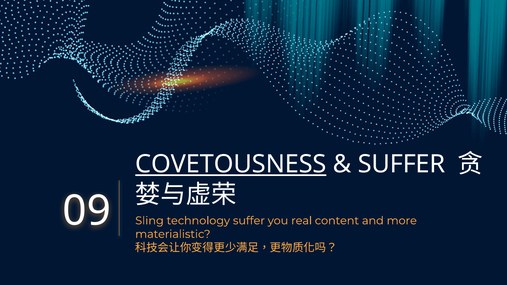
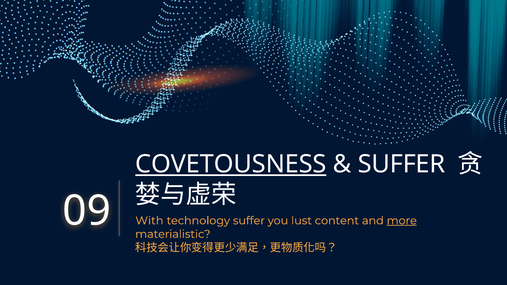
Sling: Sling -> With
real: real -> lust
more underline: none -> present
